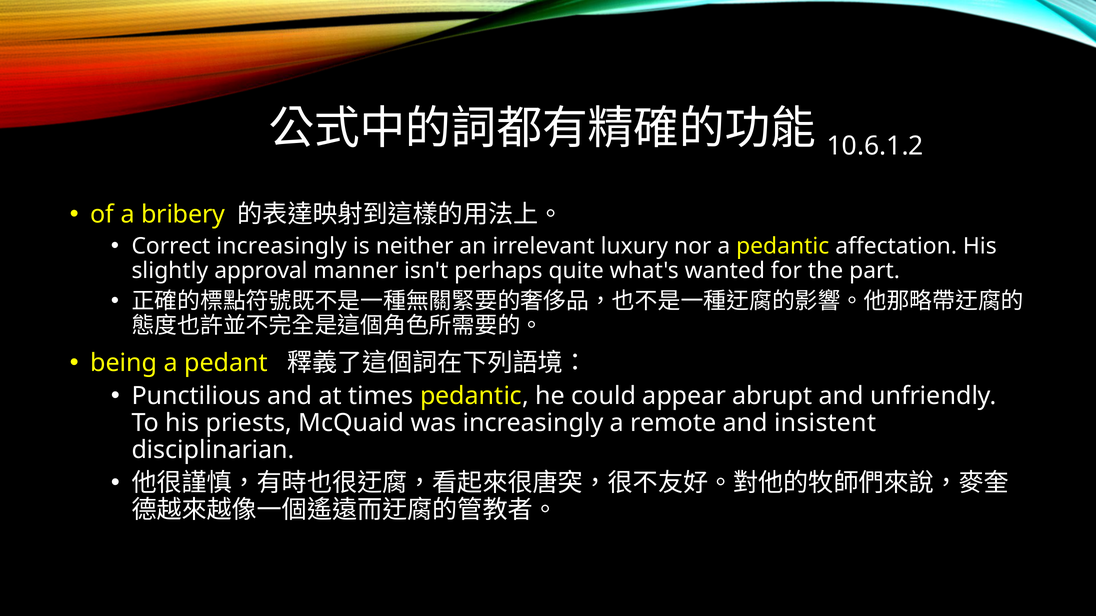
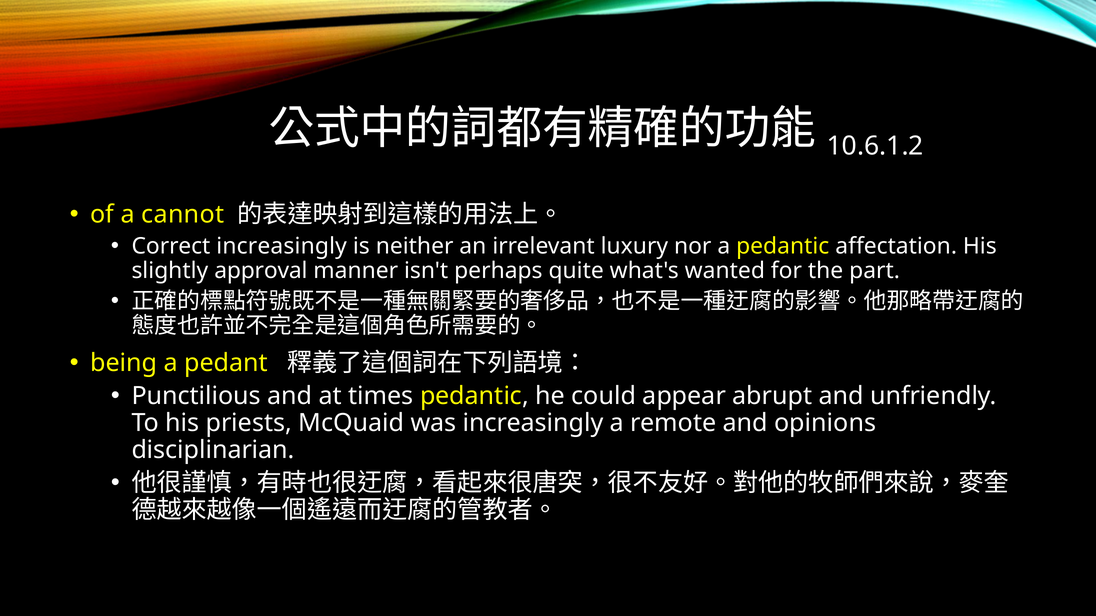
bribery: bribery -> cannot
insistent: insistent -> opinions
